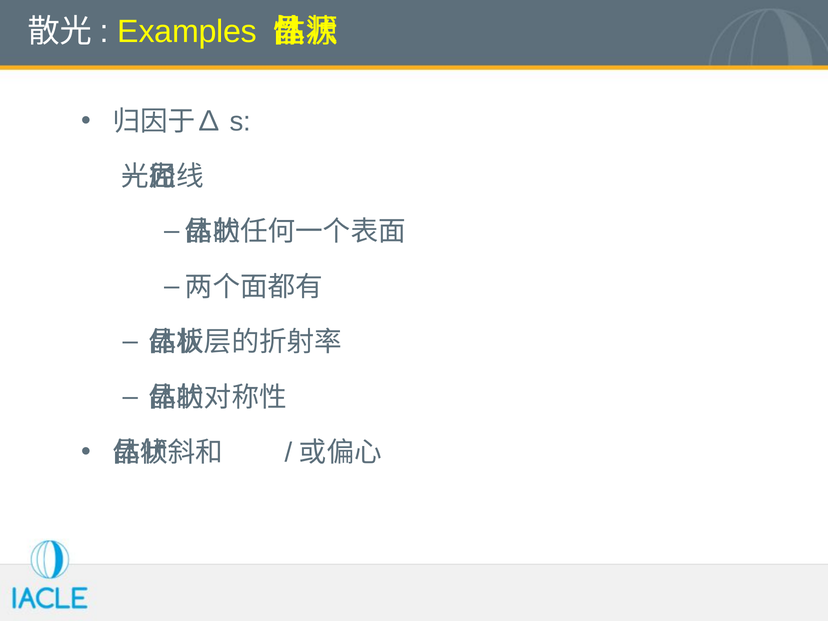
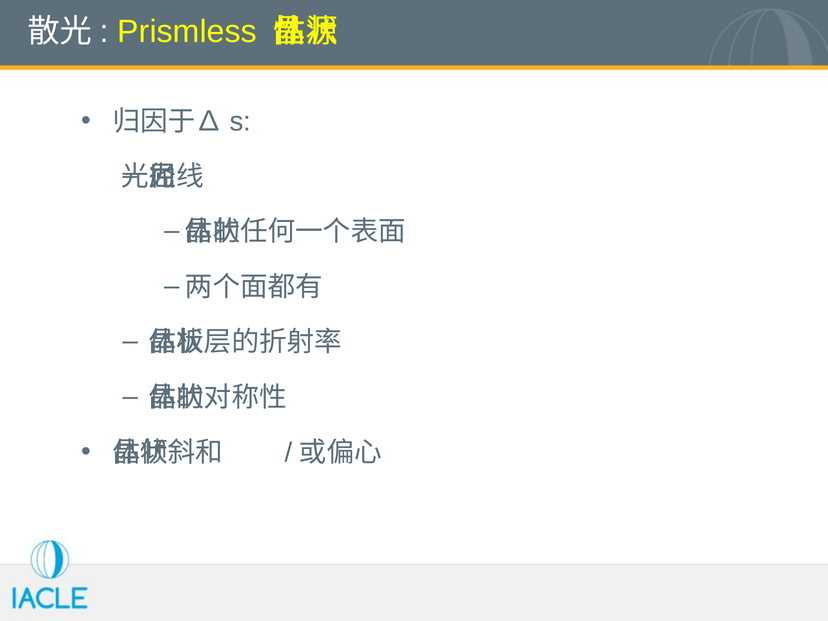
Examples: Examples -> Prismless
